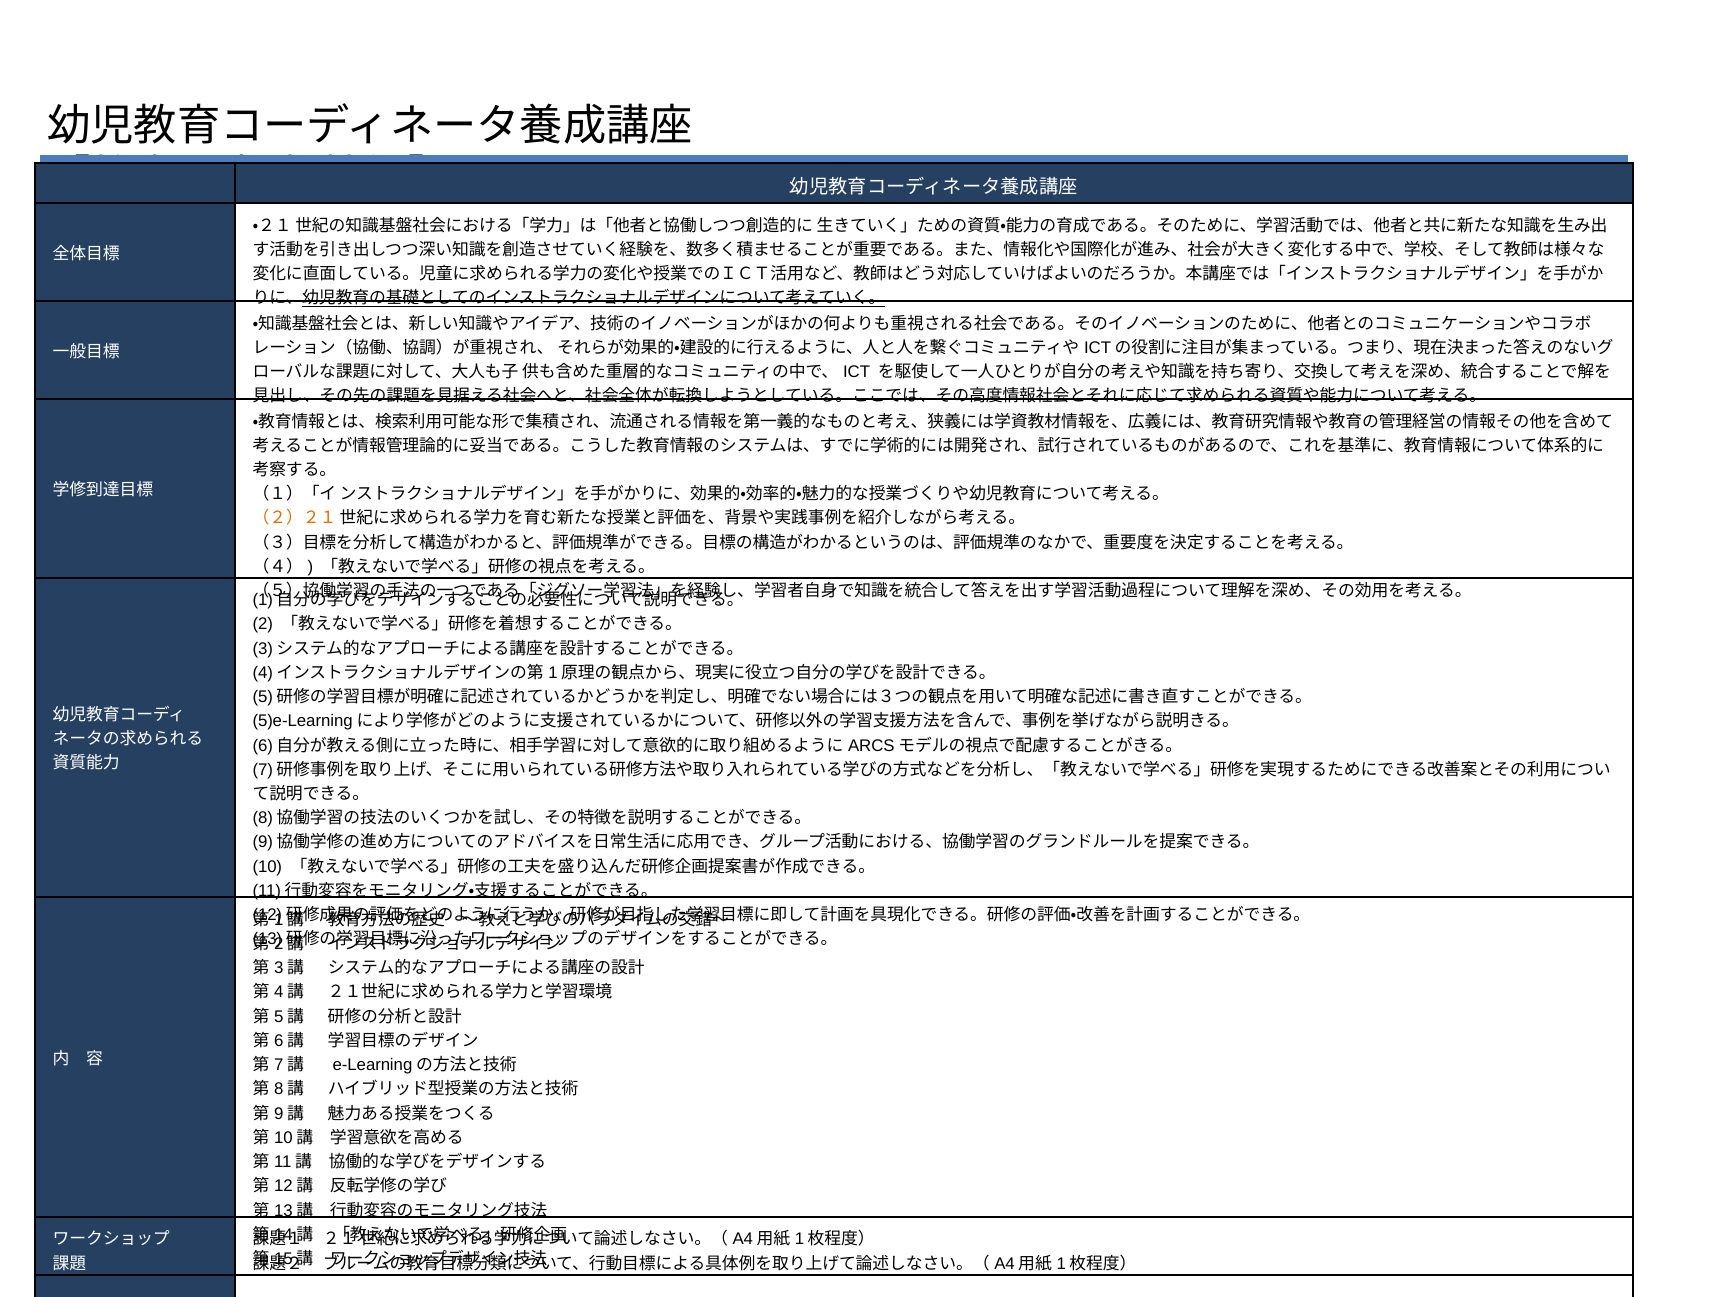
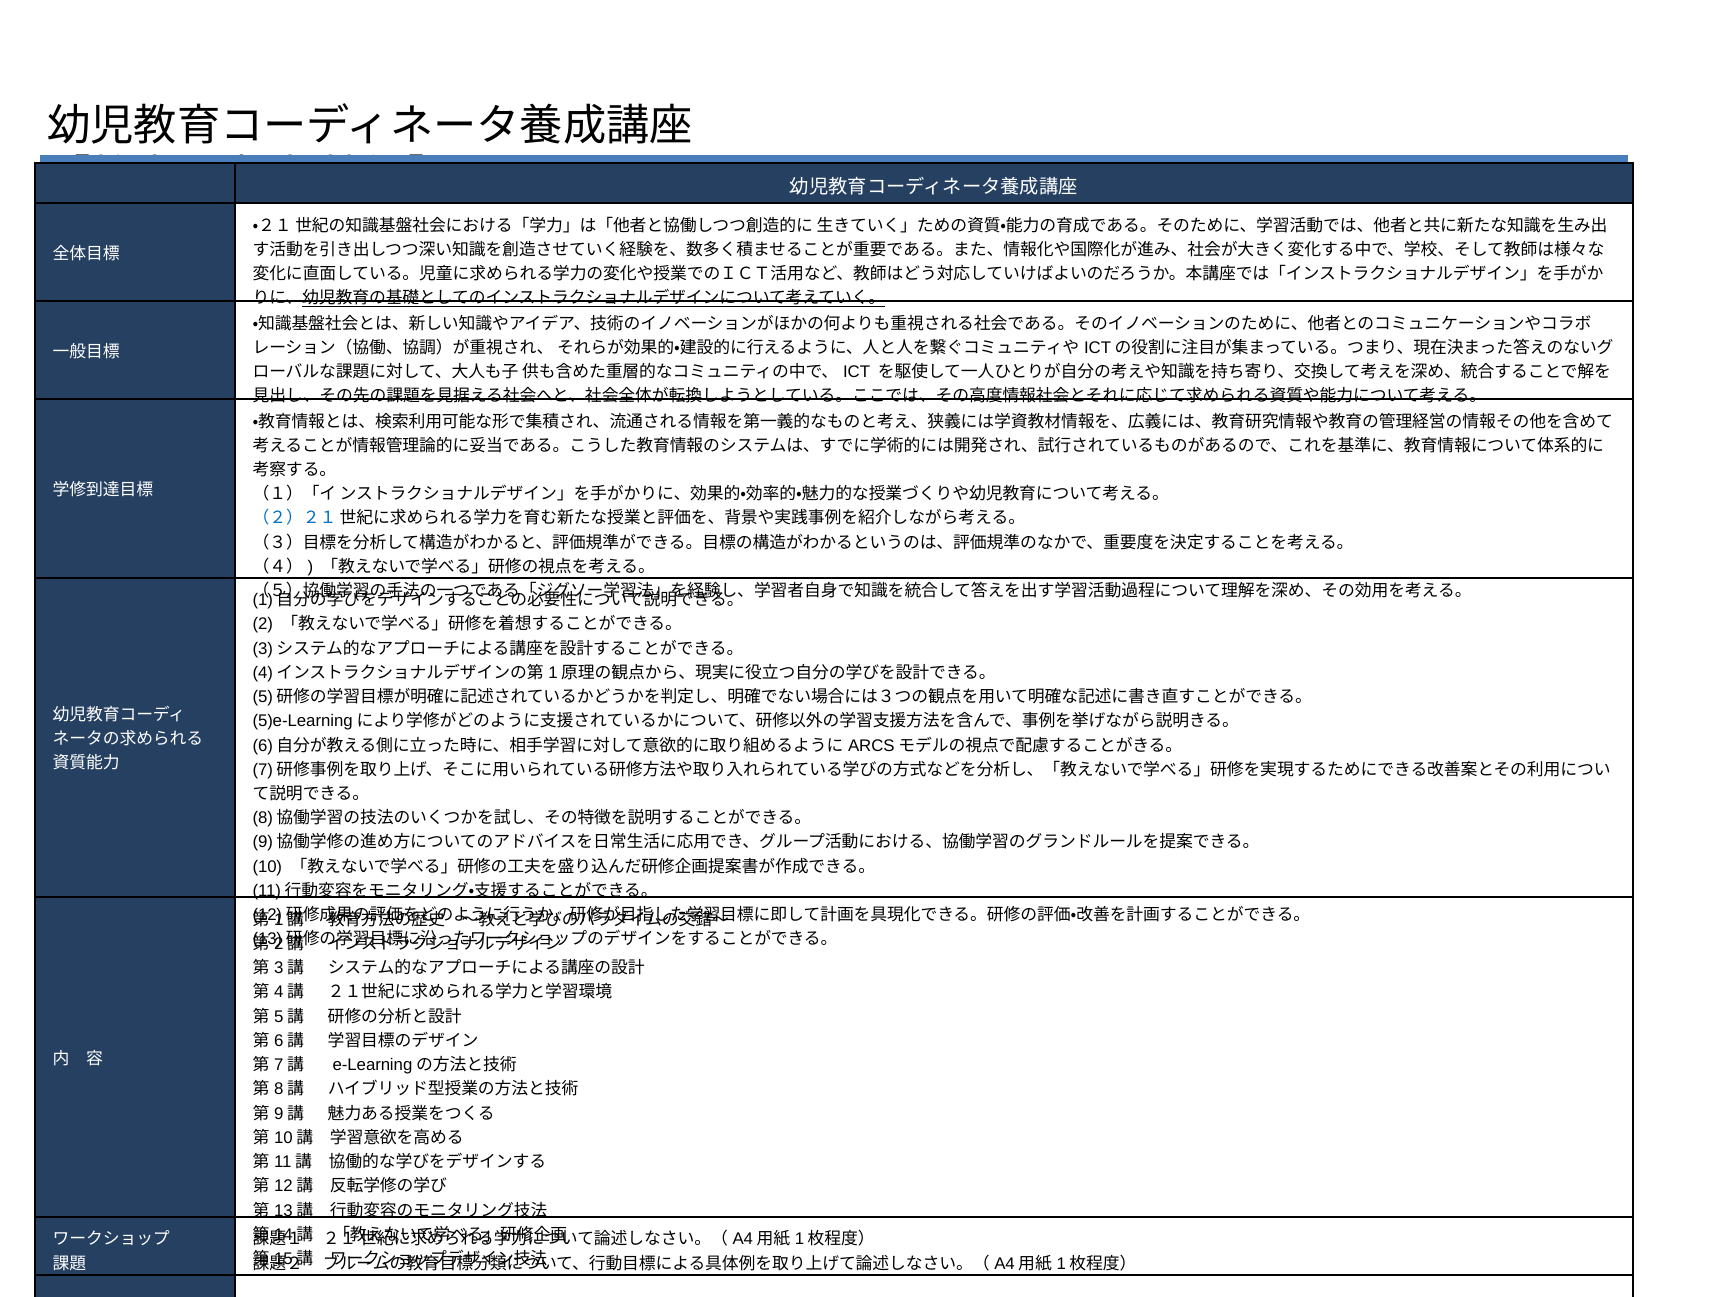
（２）２１ colour: orange -> blue
